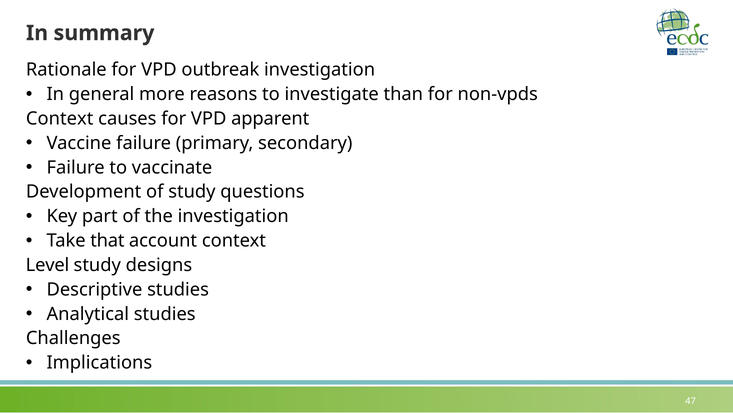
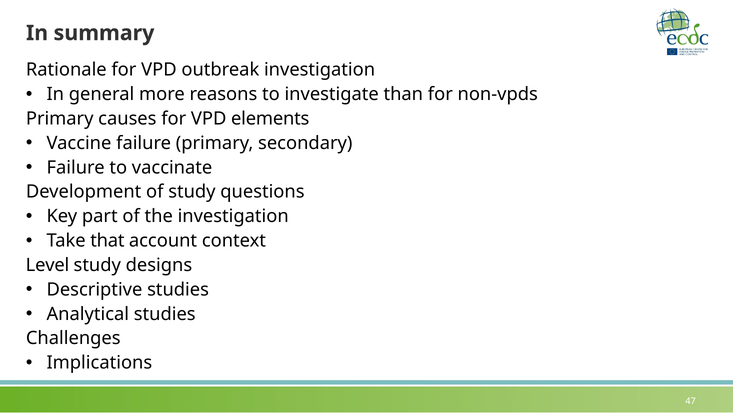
Context at (60, 118): Context -> Primary
apparent: apparent -> elements
